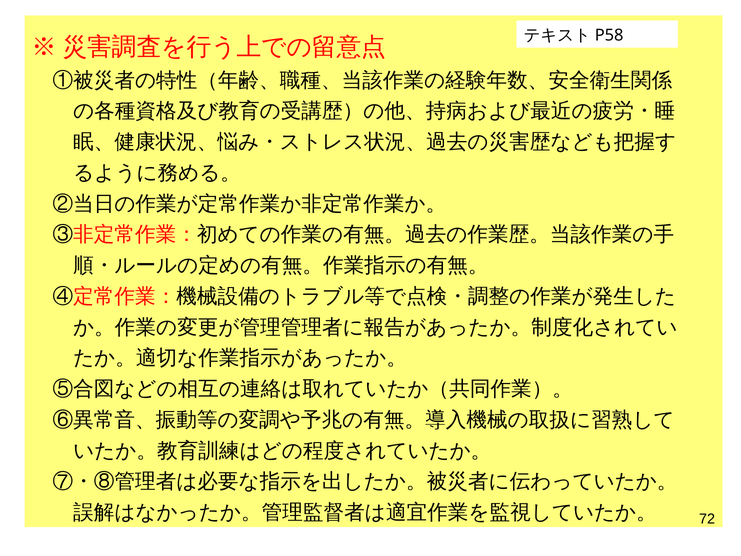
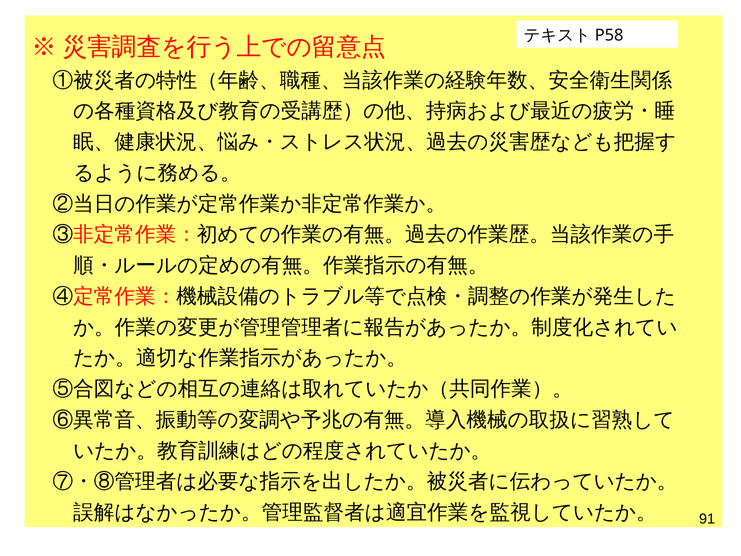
72: 72 -> 91
